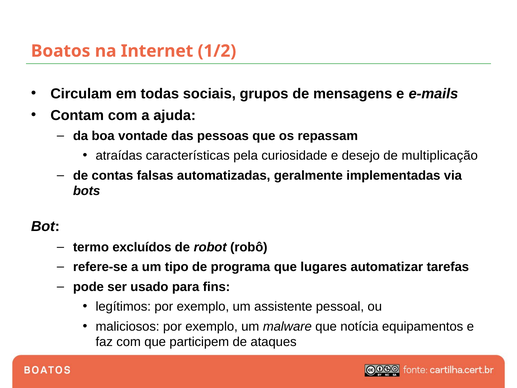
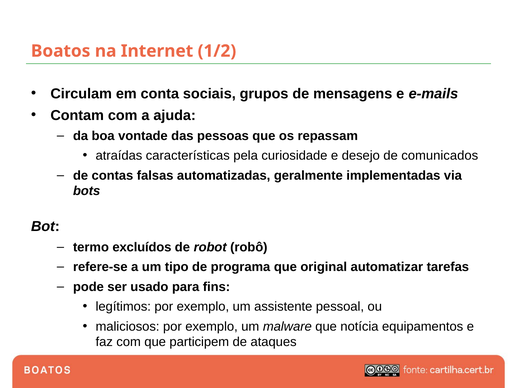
todas: todas -> conta
multiplicação: multiplicação -> comunicados
lugares: lugares -> original
